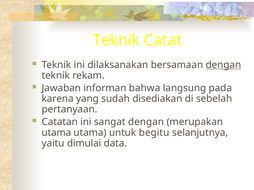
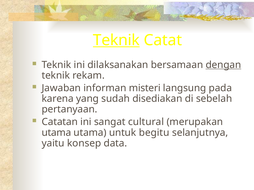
Teknik at (116, 40) underline: none -> present
bahwa: bahwa -> misteri
sangat dengan: dengan -> cultural
dimulai: dimulai -> konsep
